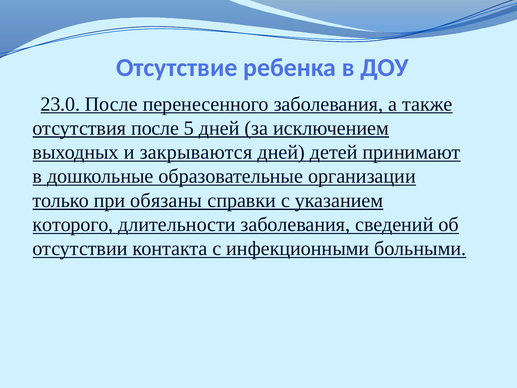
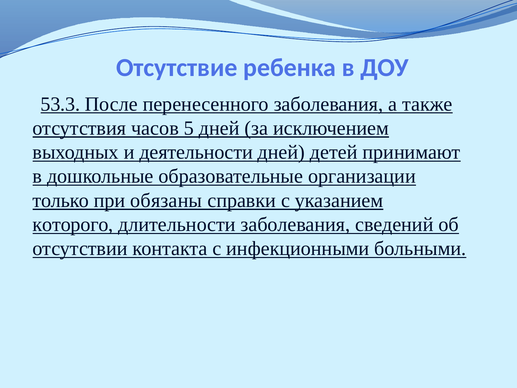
23.0: 23.0 -> 53.3
отсутствия после: после -> часов
закрываются: закрываются -> деятельности
